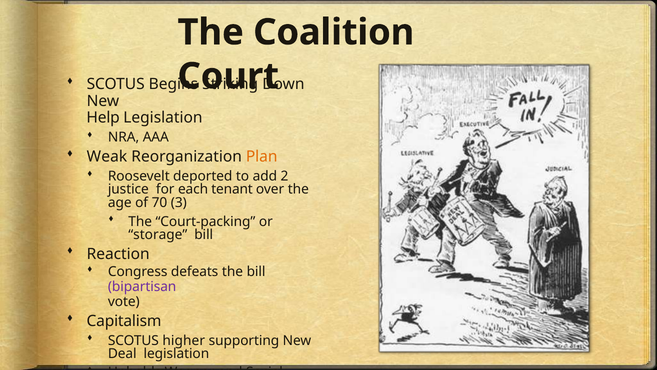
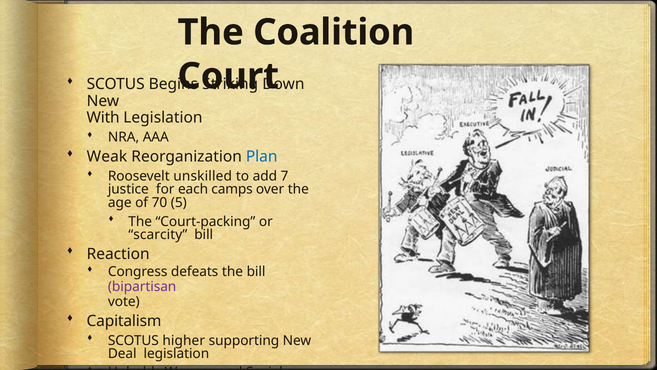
Help: Help -> With
Plan colour: orange -> blue
deported: deported -> unskilled
2: 2 -> 7
tenant: tenant -> camps
3: 3 -> 5
storage: storage -> scarcity
